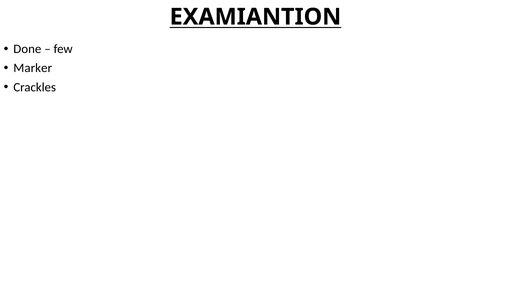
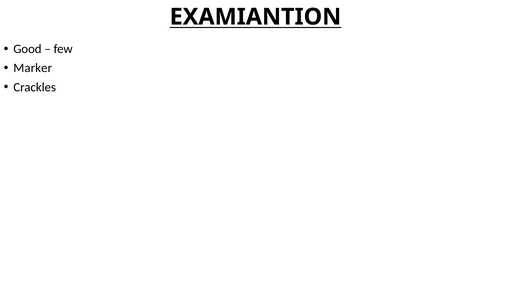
Done: Done -> Good
